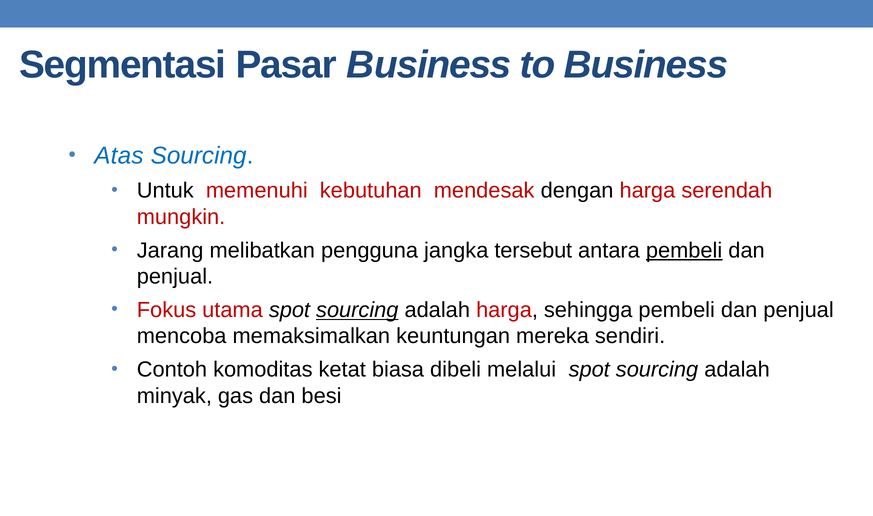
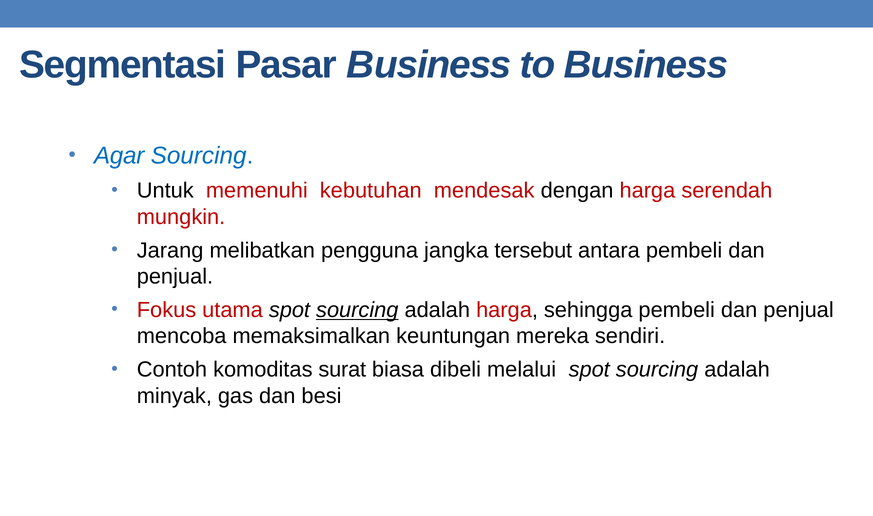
Atas: Atas -> Agar
pembeli at (684, 250) underline: present -> none
ketat: ketat -> surat
